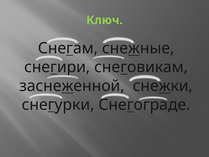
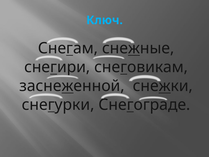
Ключ colour: light green -> light blue
